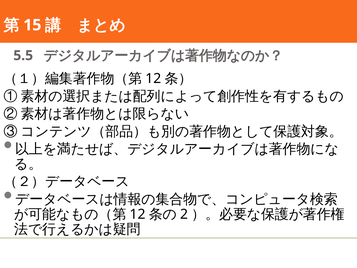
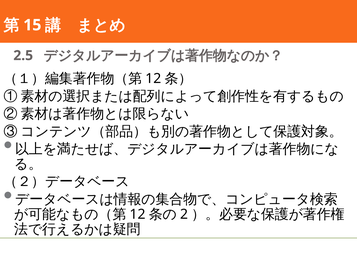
5.5: 5.5 -> 2.5
